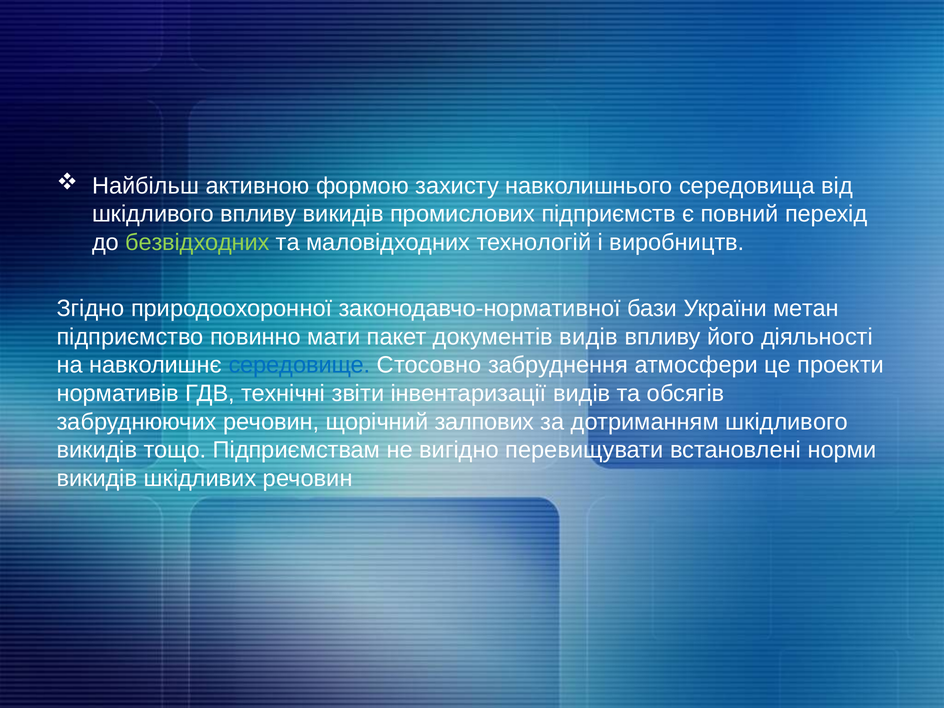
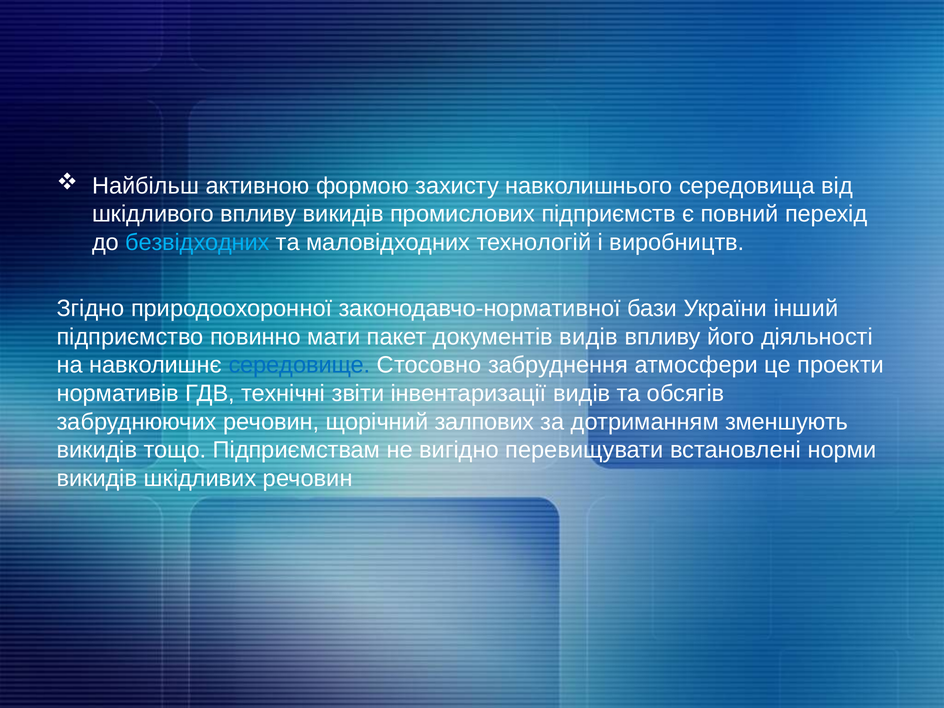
безвідходних colour: light green -> light blue
метан: метан -> інший
дотриманням шкідливого: шкідливого -> зменшують
